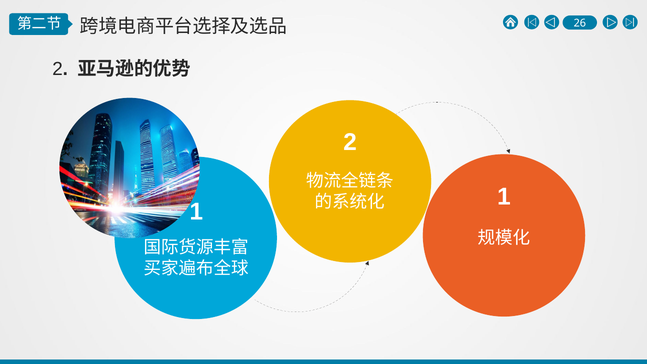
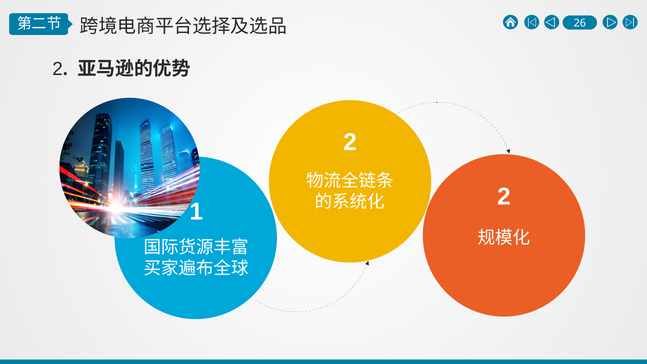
1 at (504, 197): 1 -> 2
